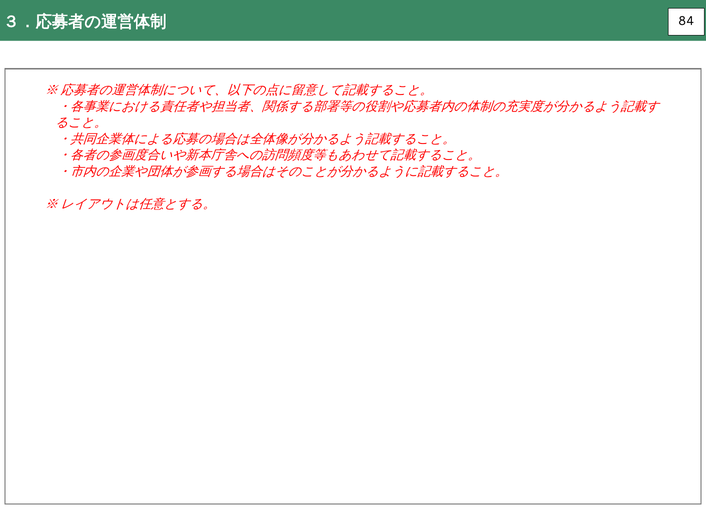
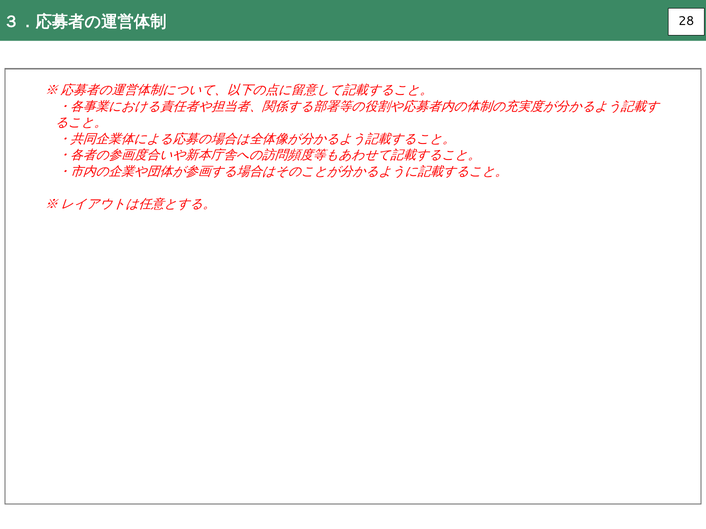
84: 84 -> 28
